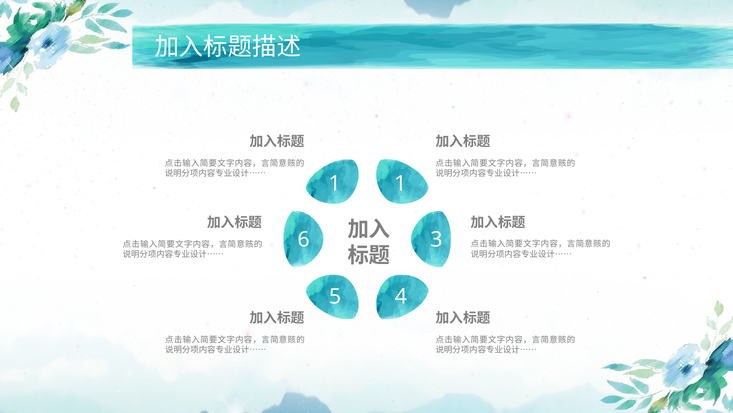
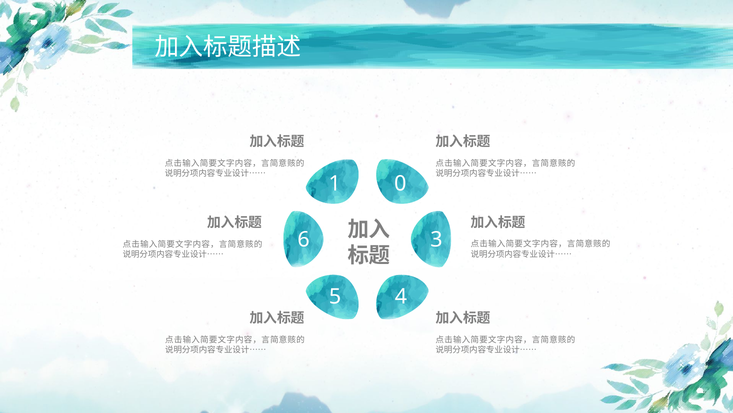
1 1: 1 -> 0
